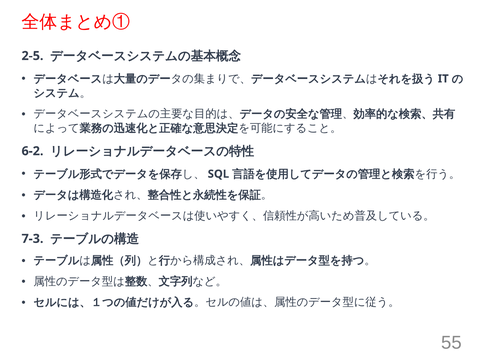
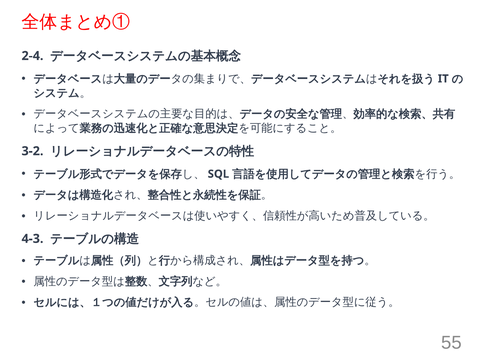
2-5: 2-5 -> 2-4
6-2: 6-2 -> 3-2
7-3: 7-3 -> 4-3
